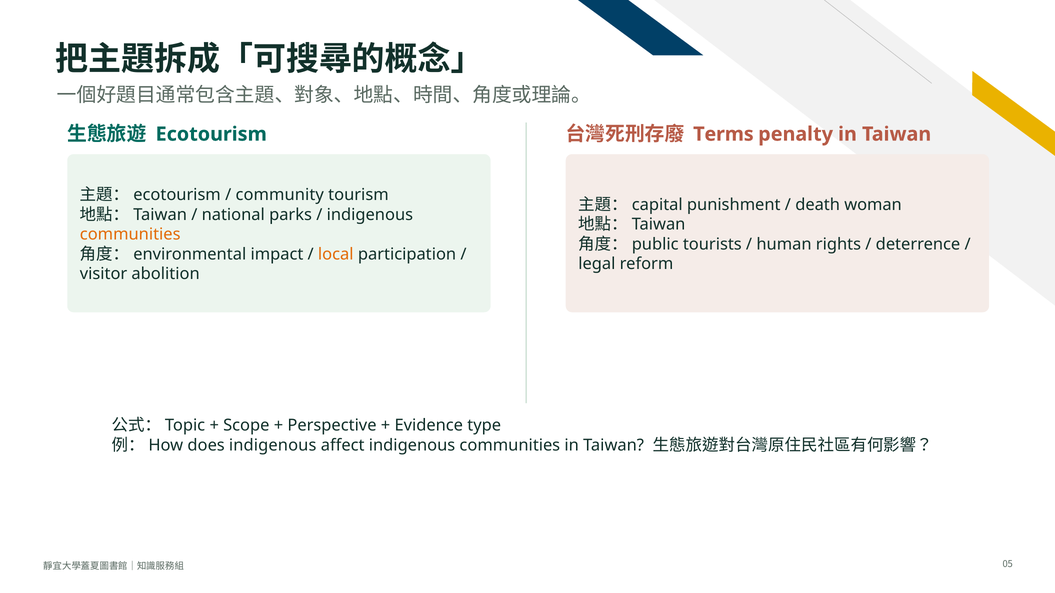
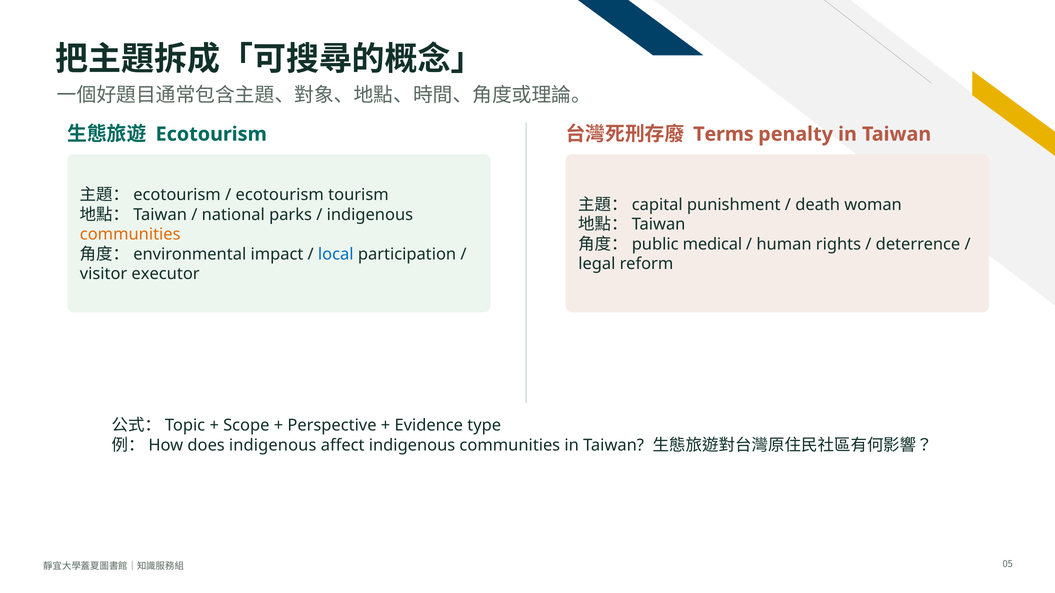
community at (280, 195): community -> ecotourism
tourists: tourists -> medical
local colour: orange -> blue
abolition: abolition -> executor
